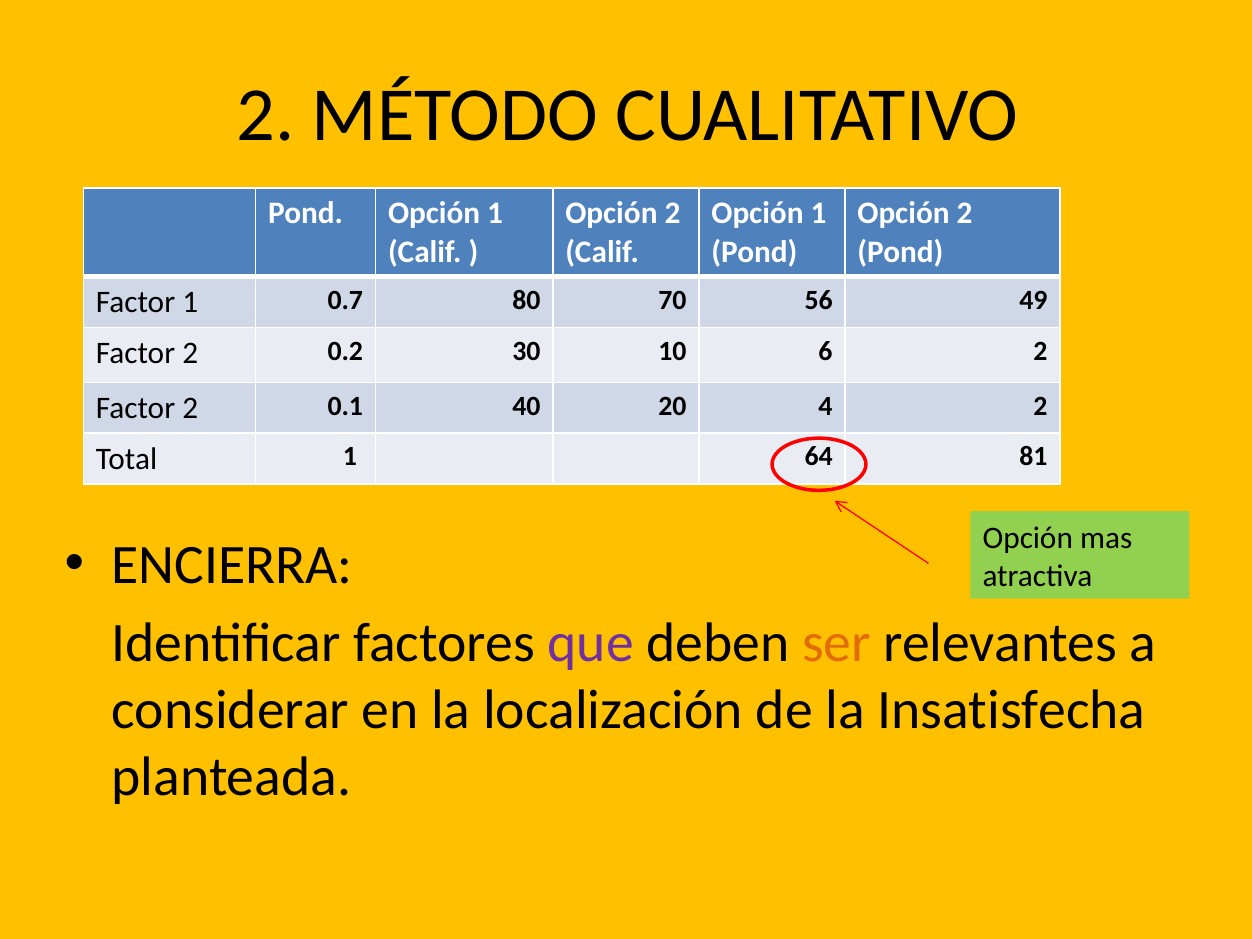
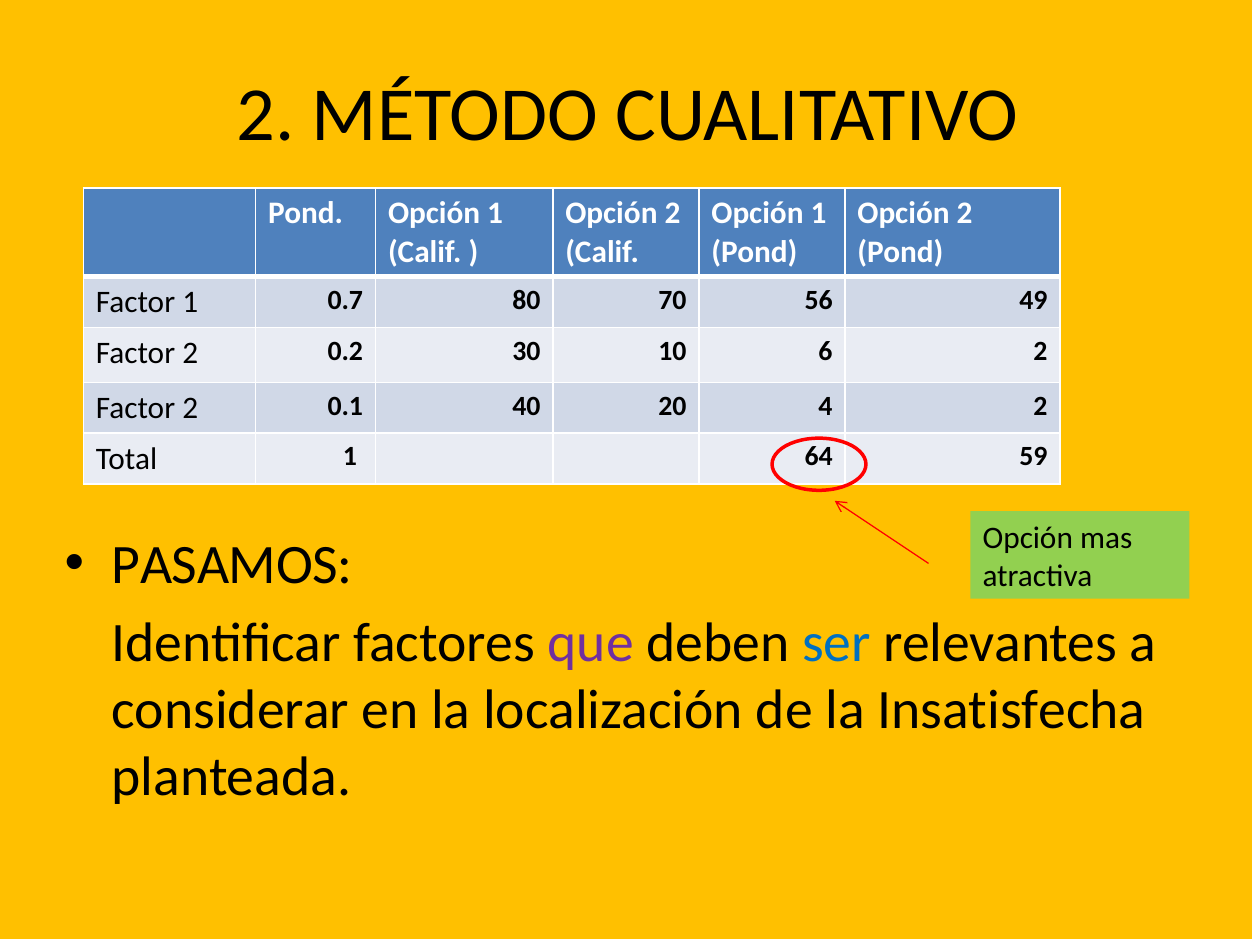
81: 81 -> 59
ENCIERRA: ENCIERRA -> PASAMOS
ser colour: orange -> blue
